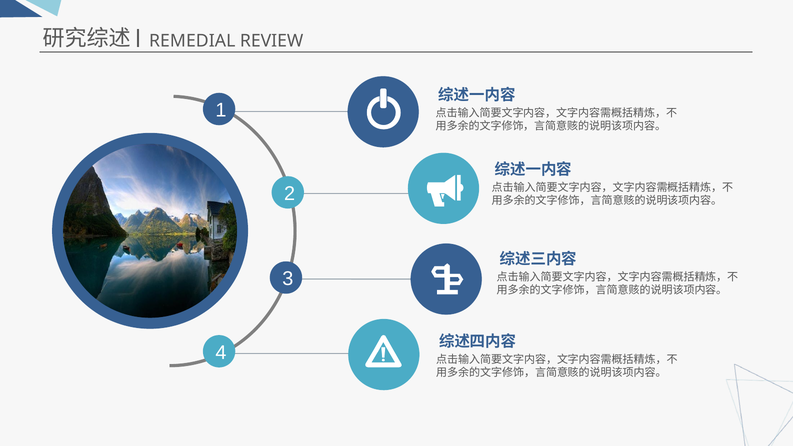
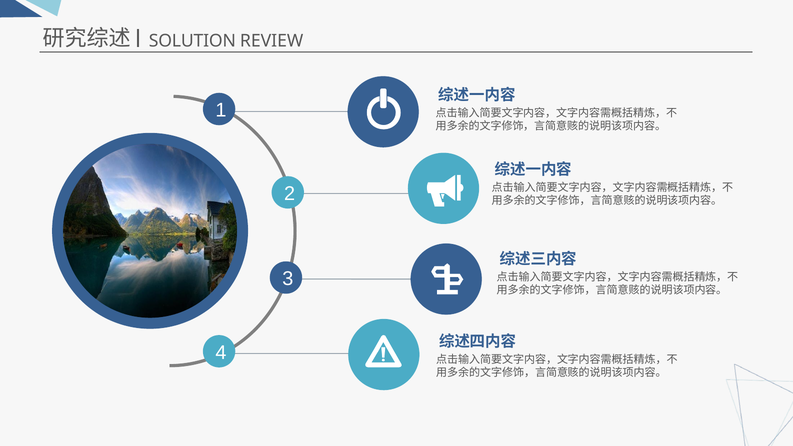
REMEDIAL: REMEDIAL -> SOLUTION
